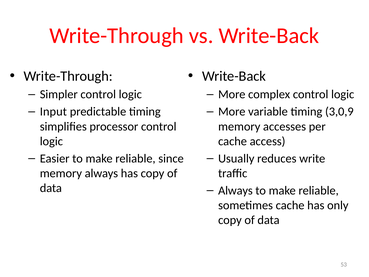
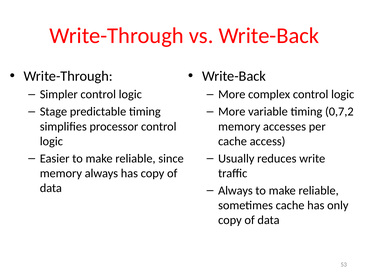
Input: Input -> Stage
3,0,9: 3,0,9 -> 0,7,2
